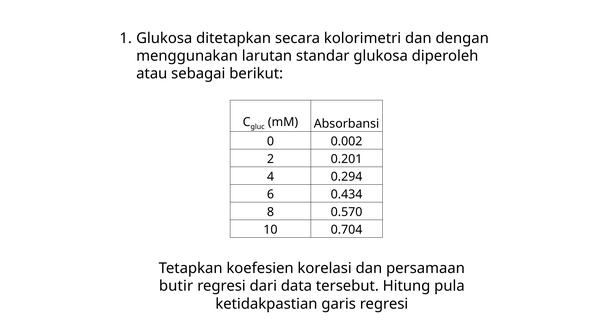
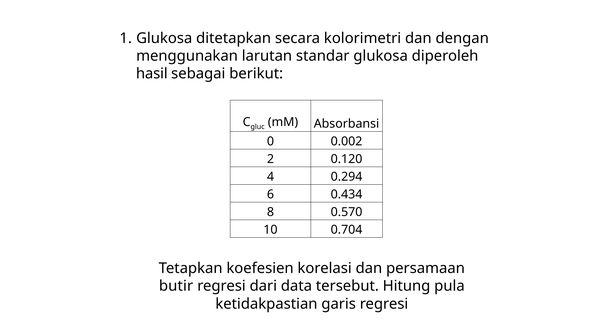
atau: atau -> hasil
0.201: 0.201 -> 0.120
